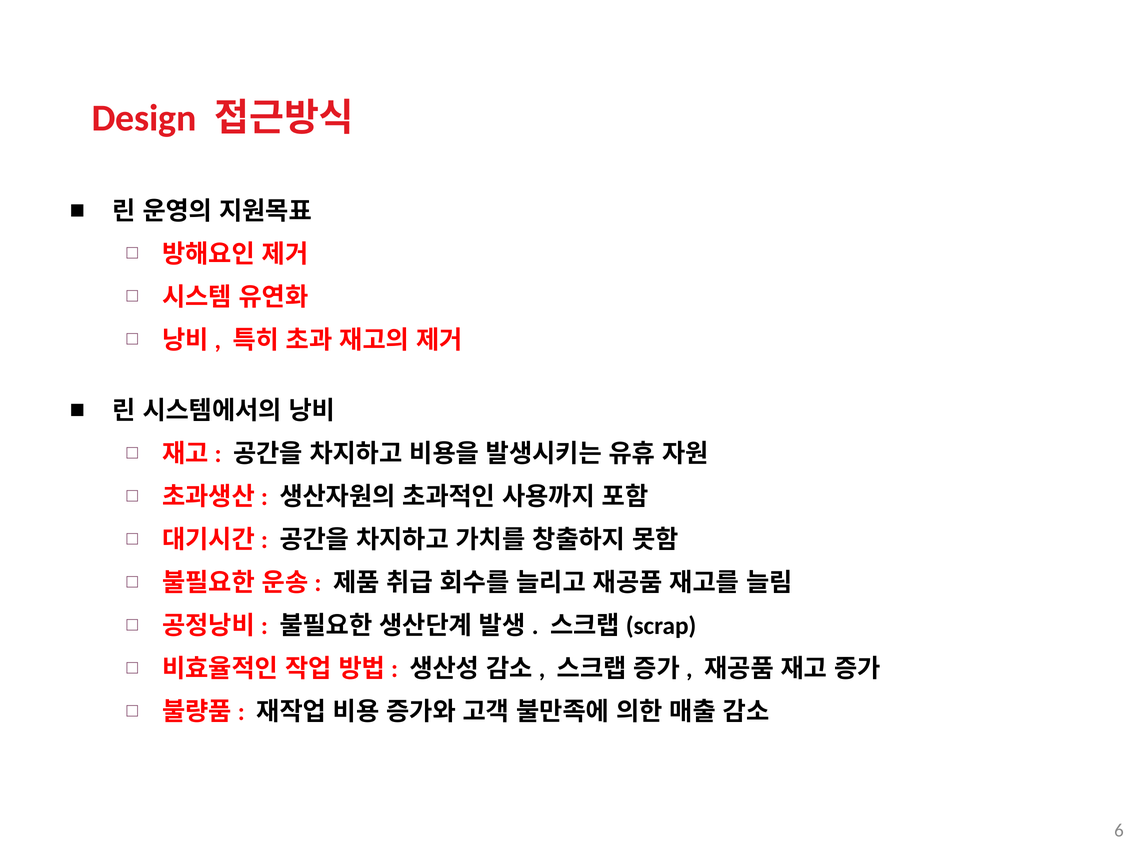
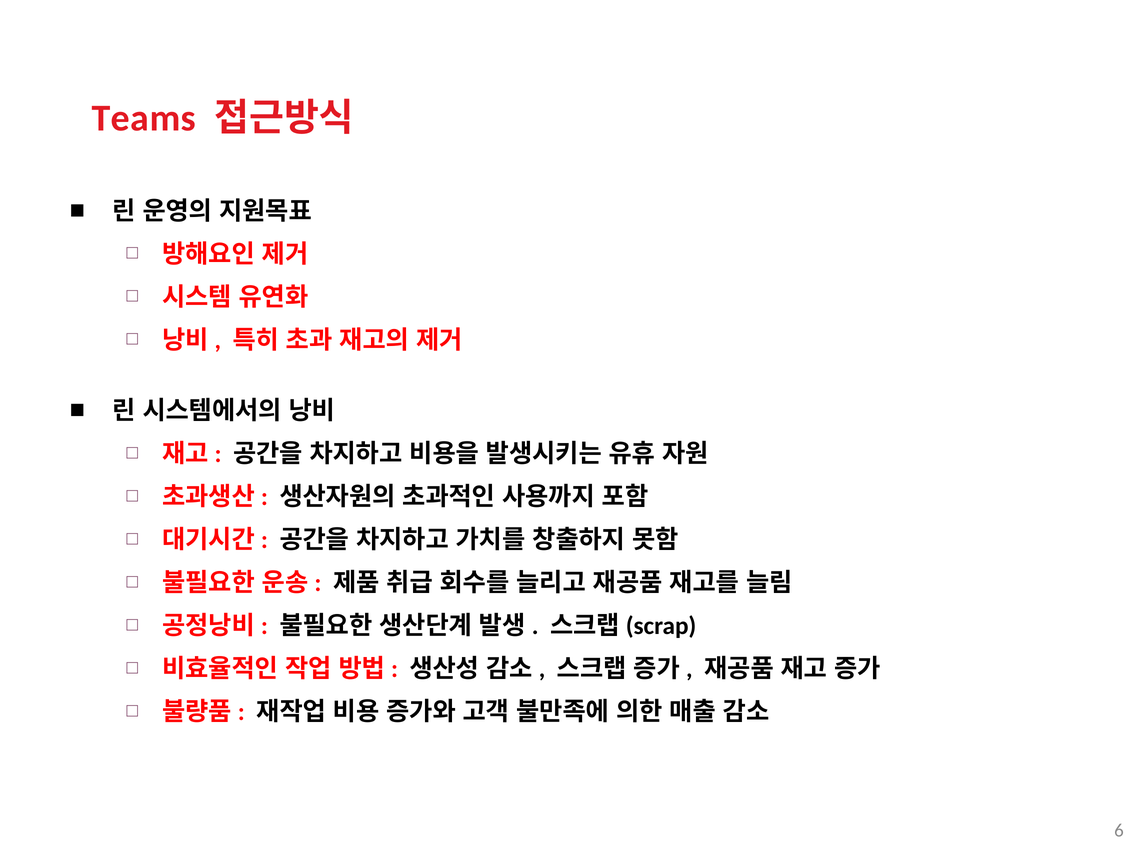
Design: Design -> Teams
